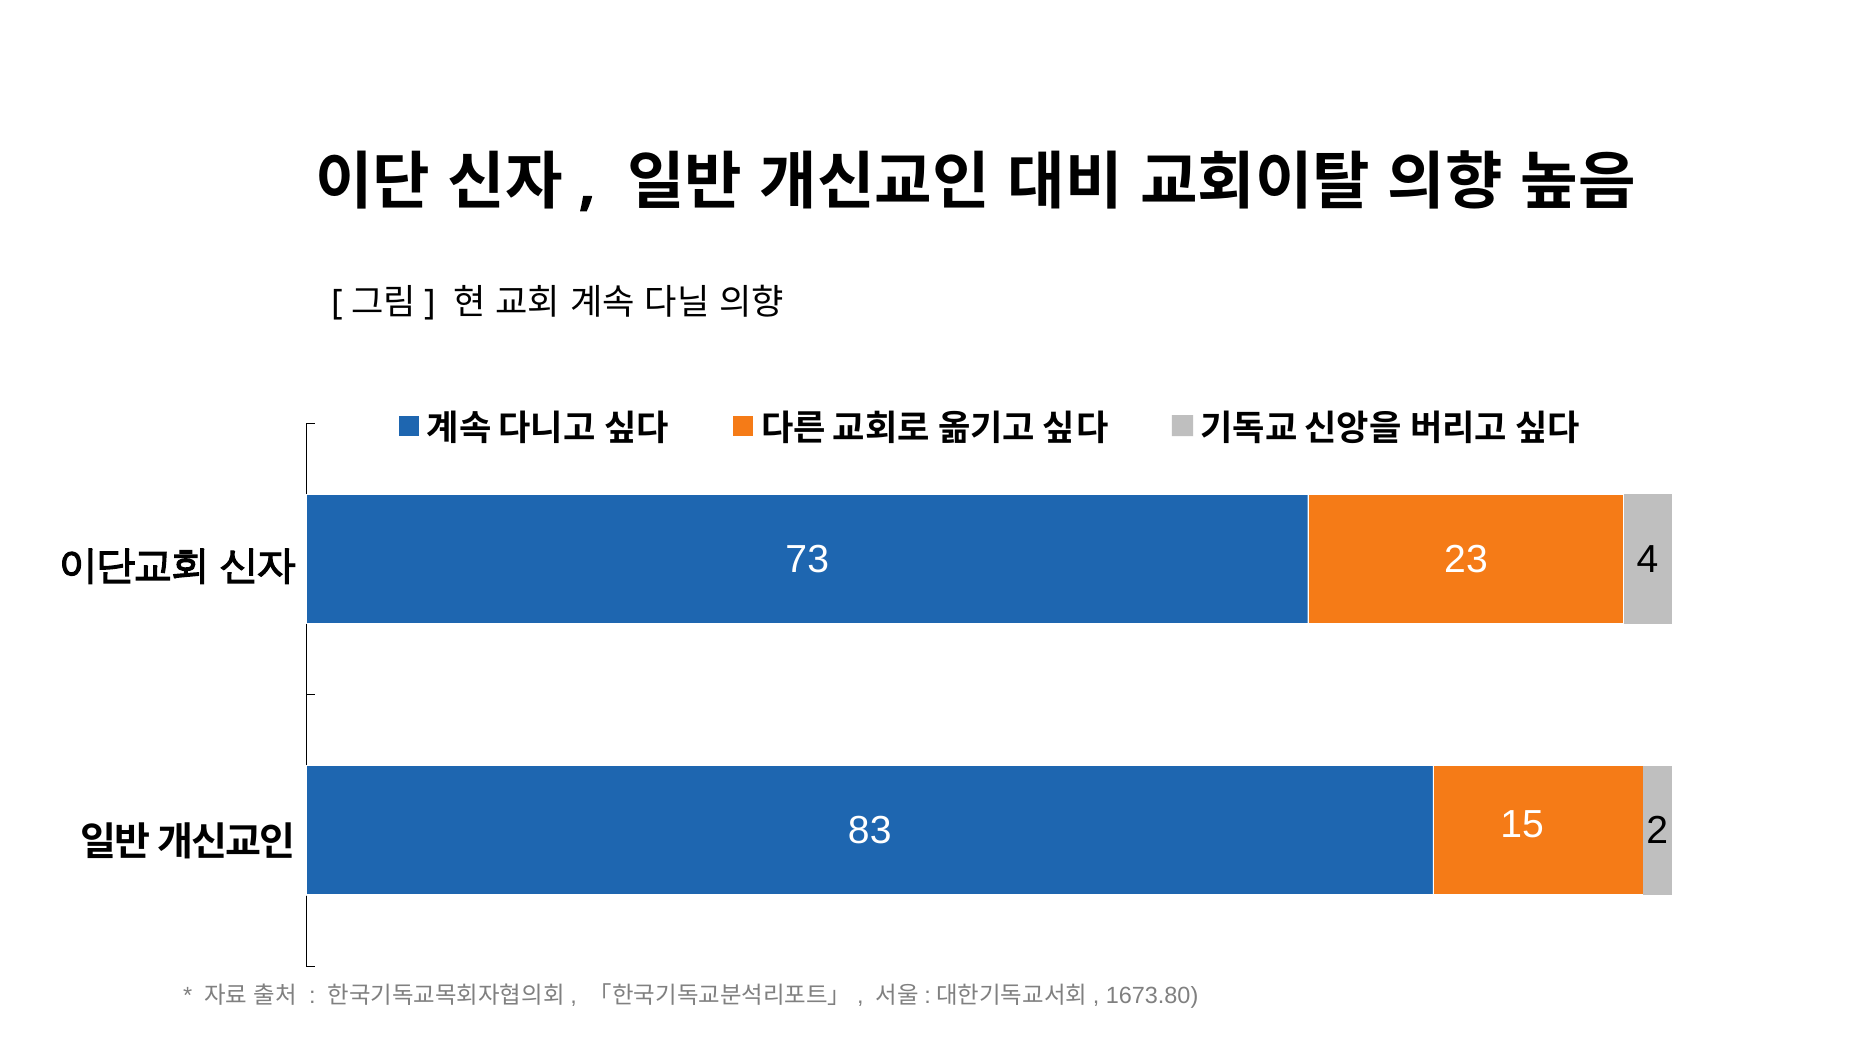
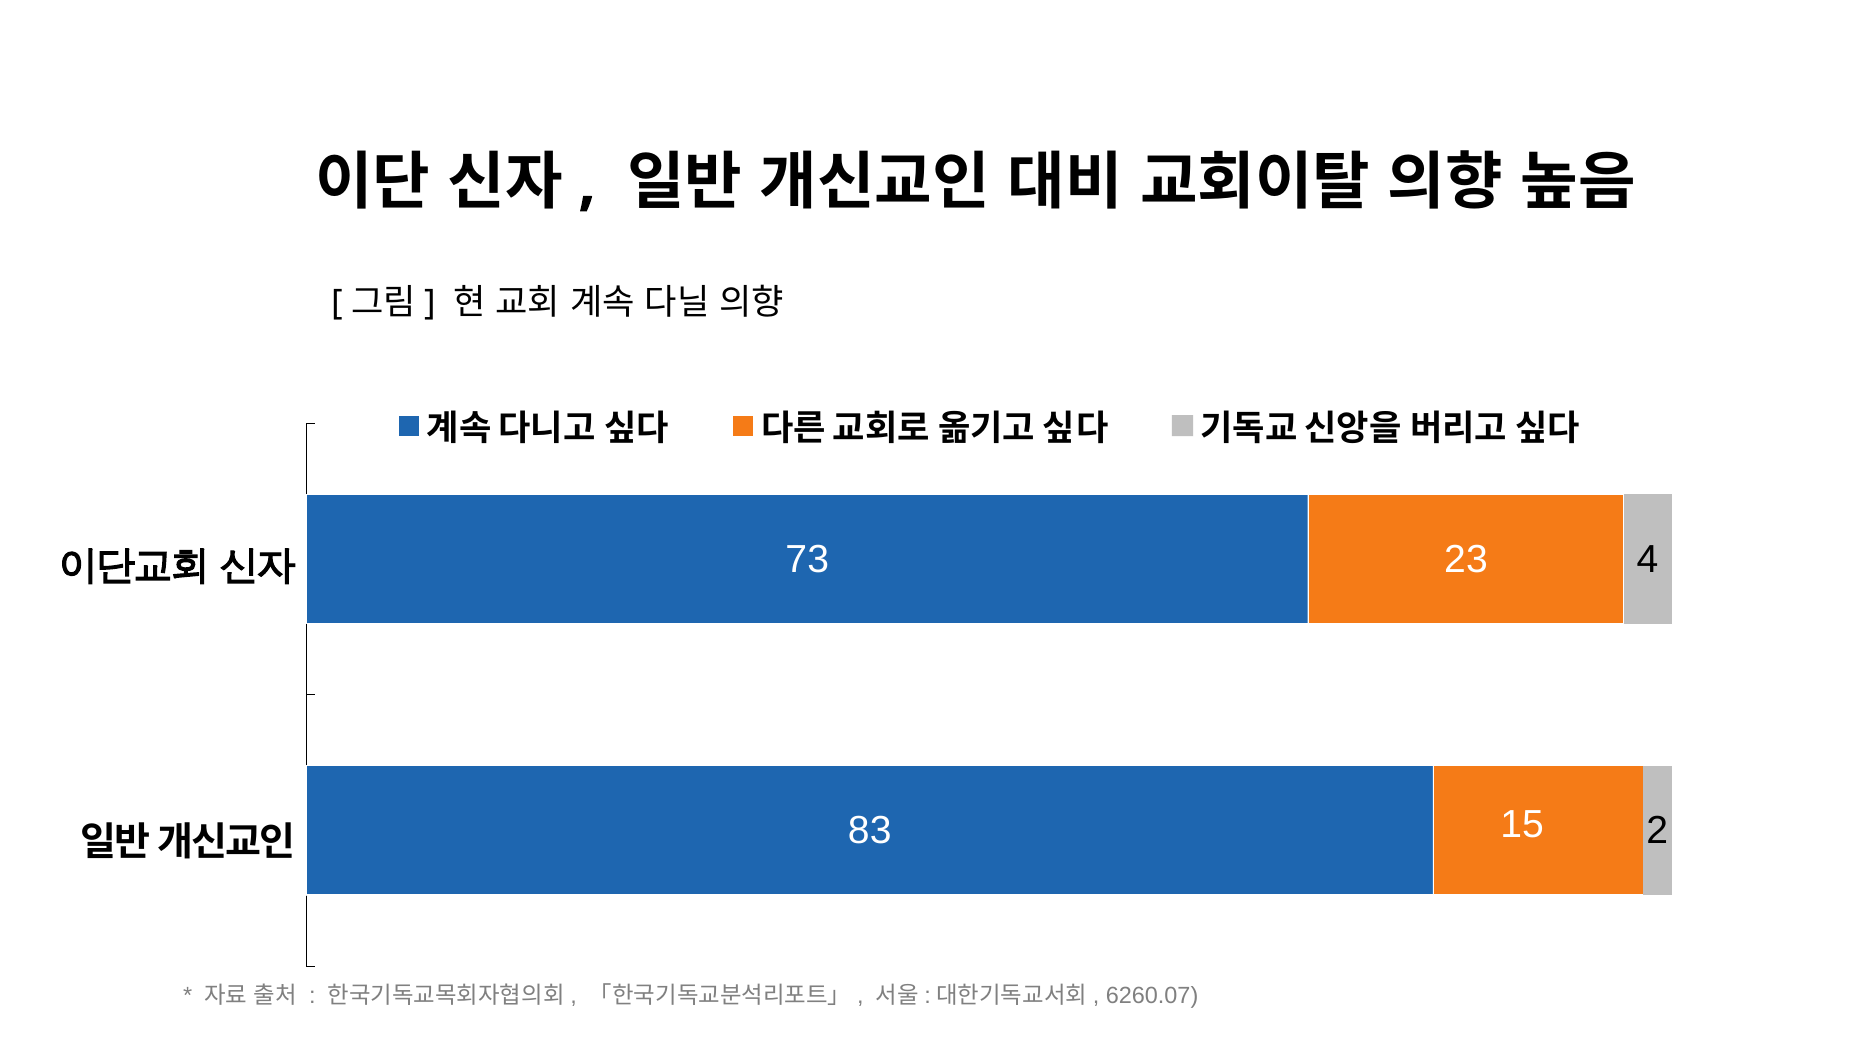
1673.80: 1673.80 -> 6260.07
